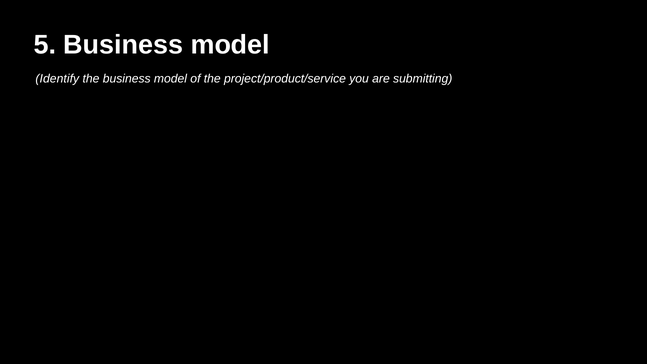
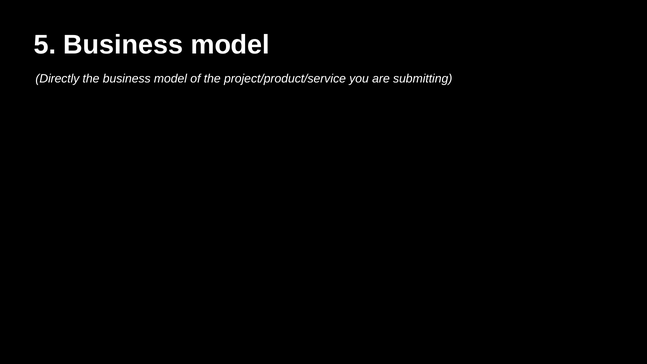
Identify: Identify -> Directly
